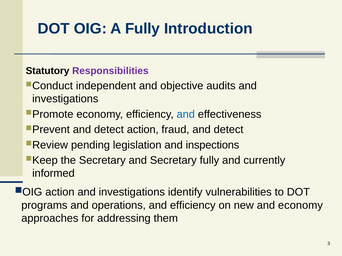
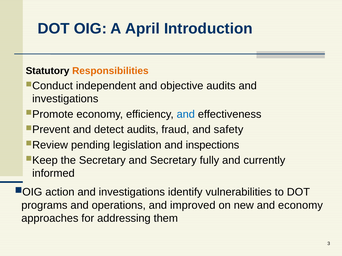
A Fully: Fully -> April
Responsibilities colour: purple -> orange
detect action: action -> audits
fraud and detect: detect -> safety
and efficiency: efficiency -> improved
